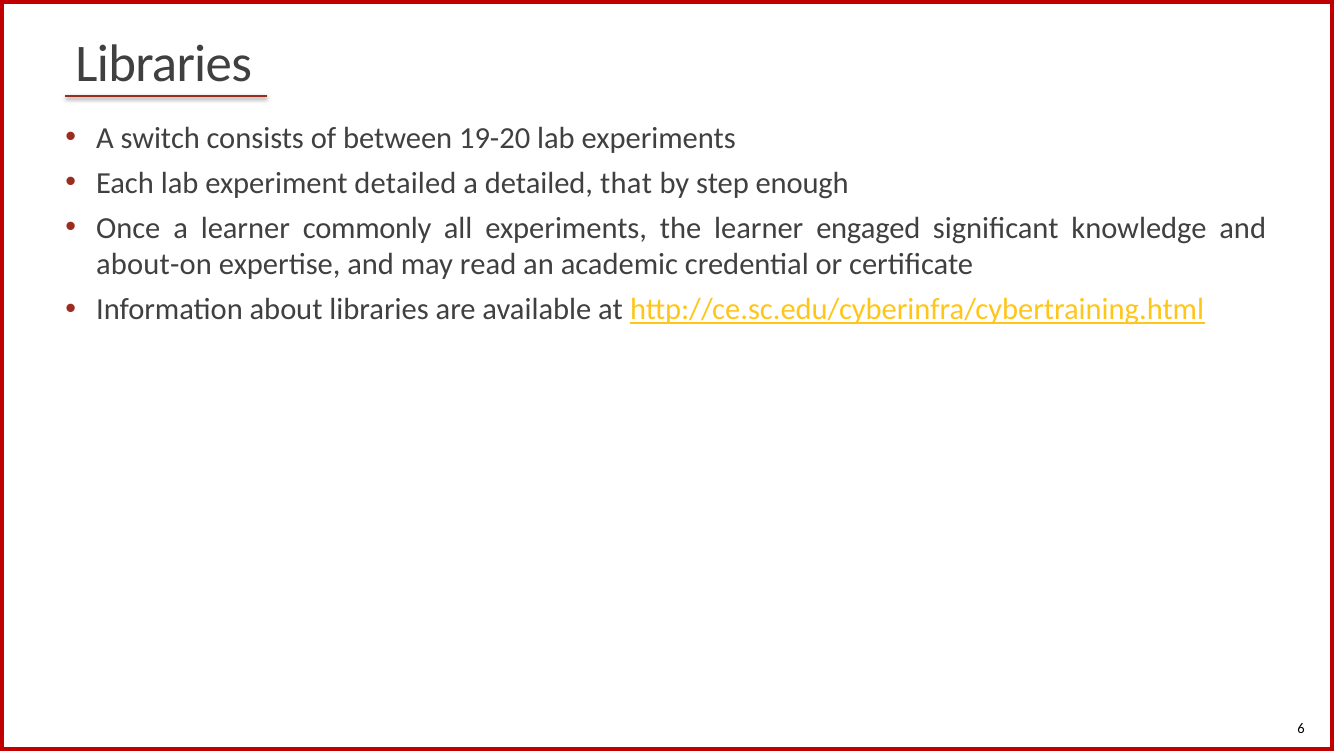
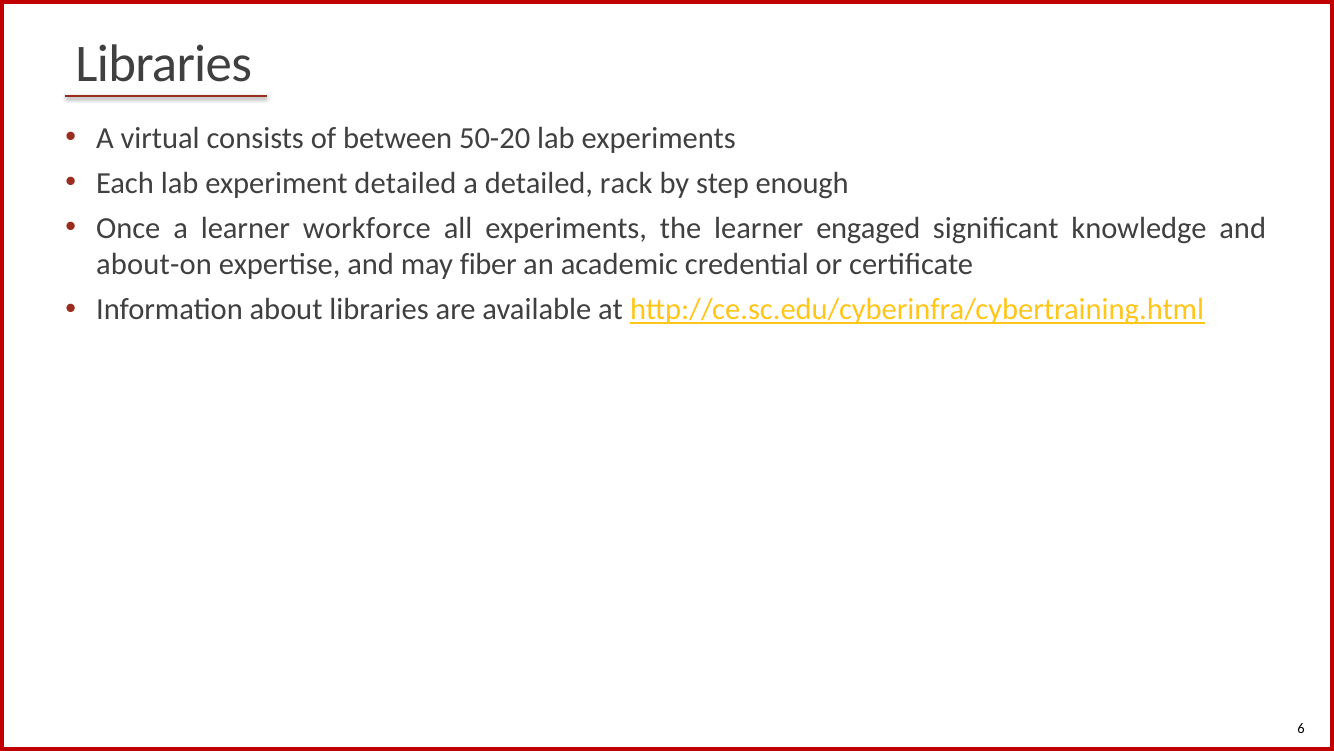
switch: switch -> virtual
19-20: 19-20 -> 50-20
that: that -> rack
commonly: commonly -> workforce
read: read -> fiber
